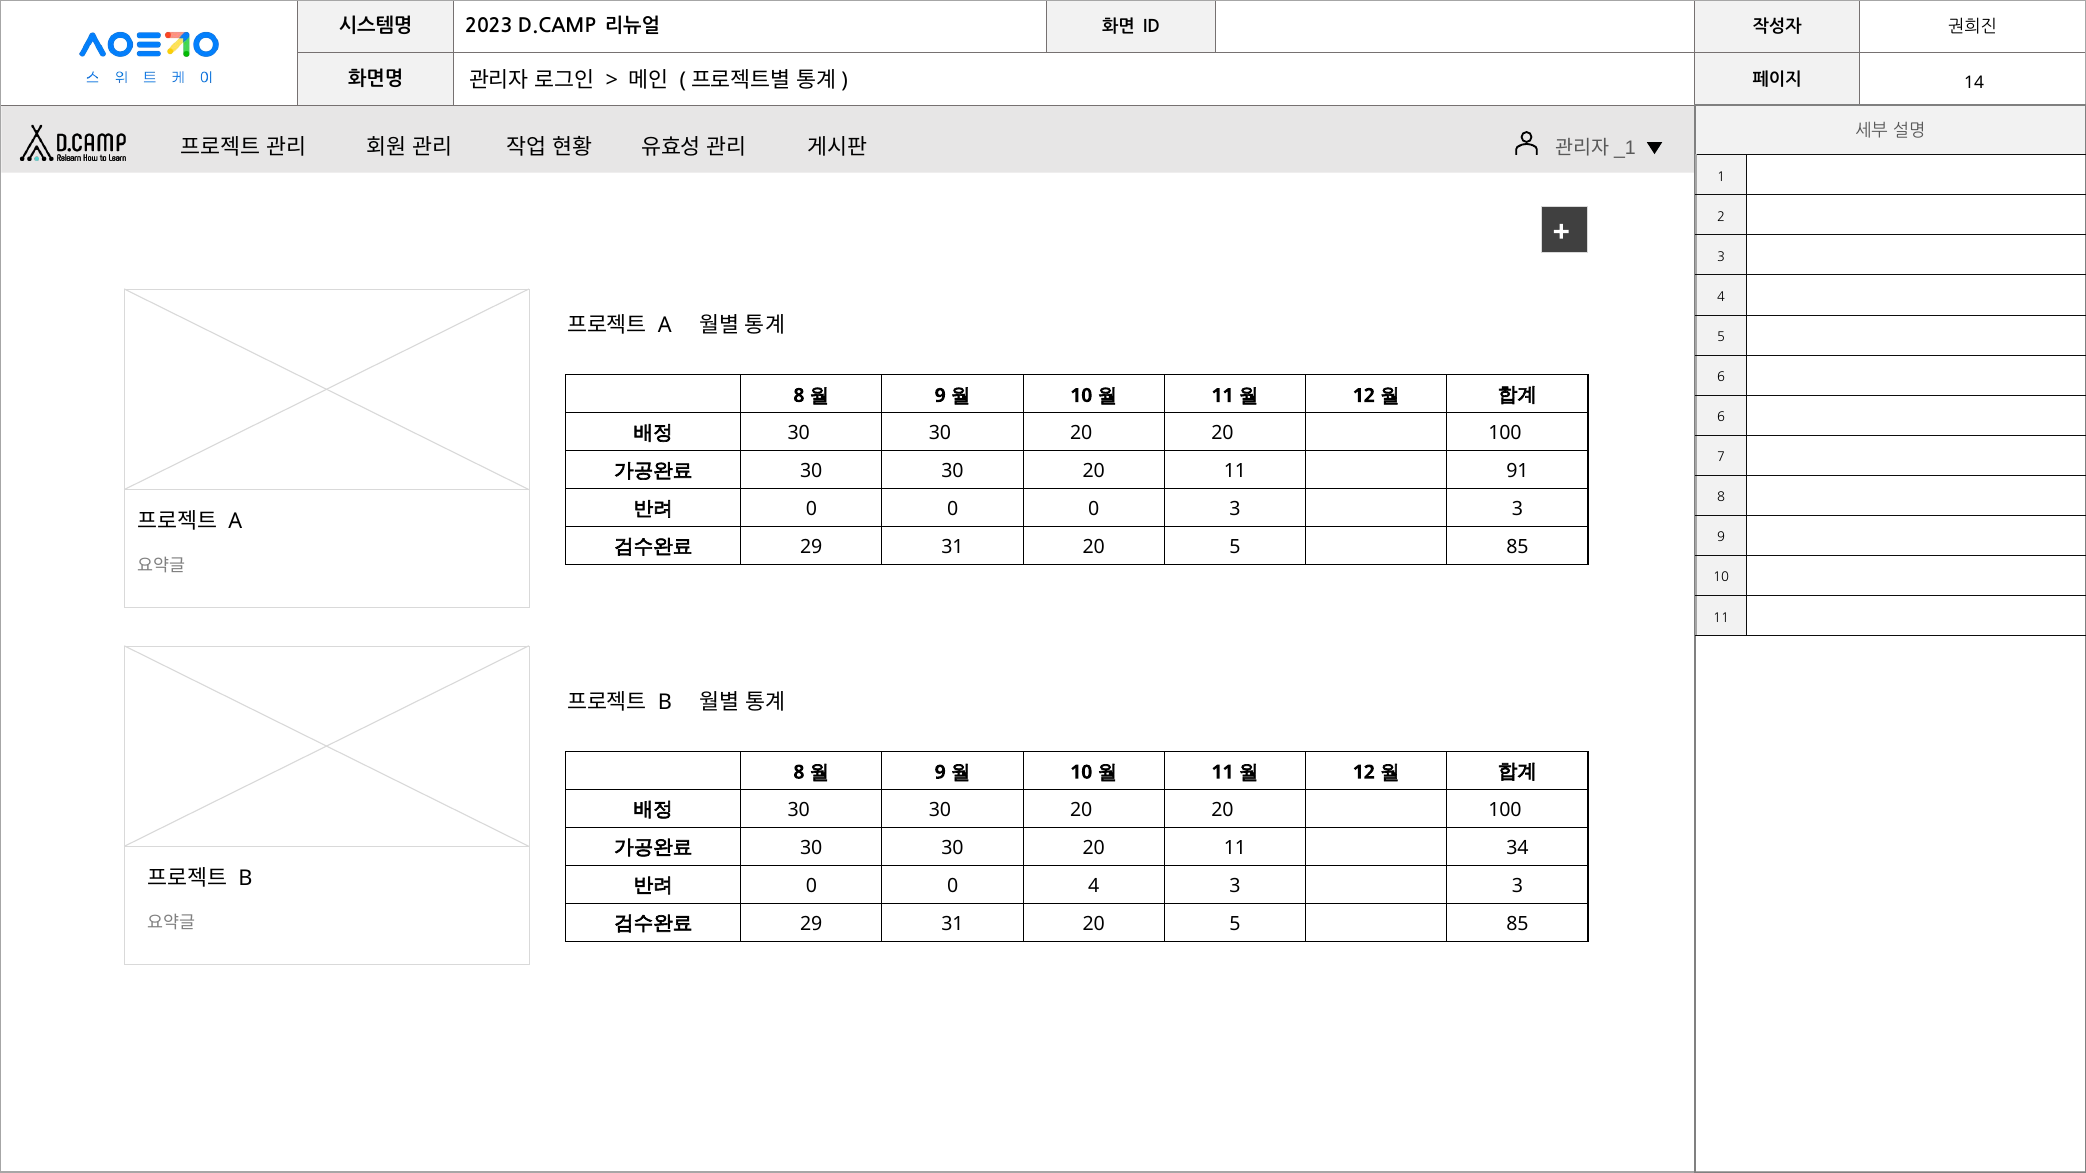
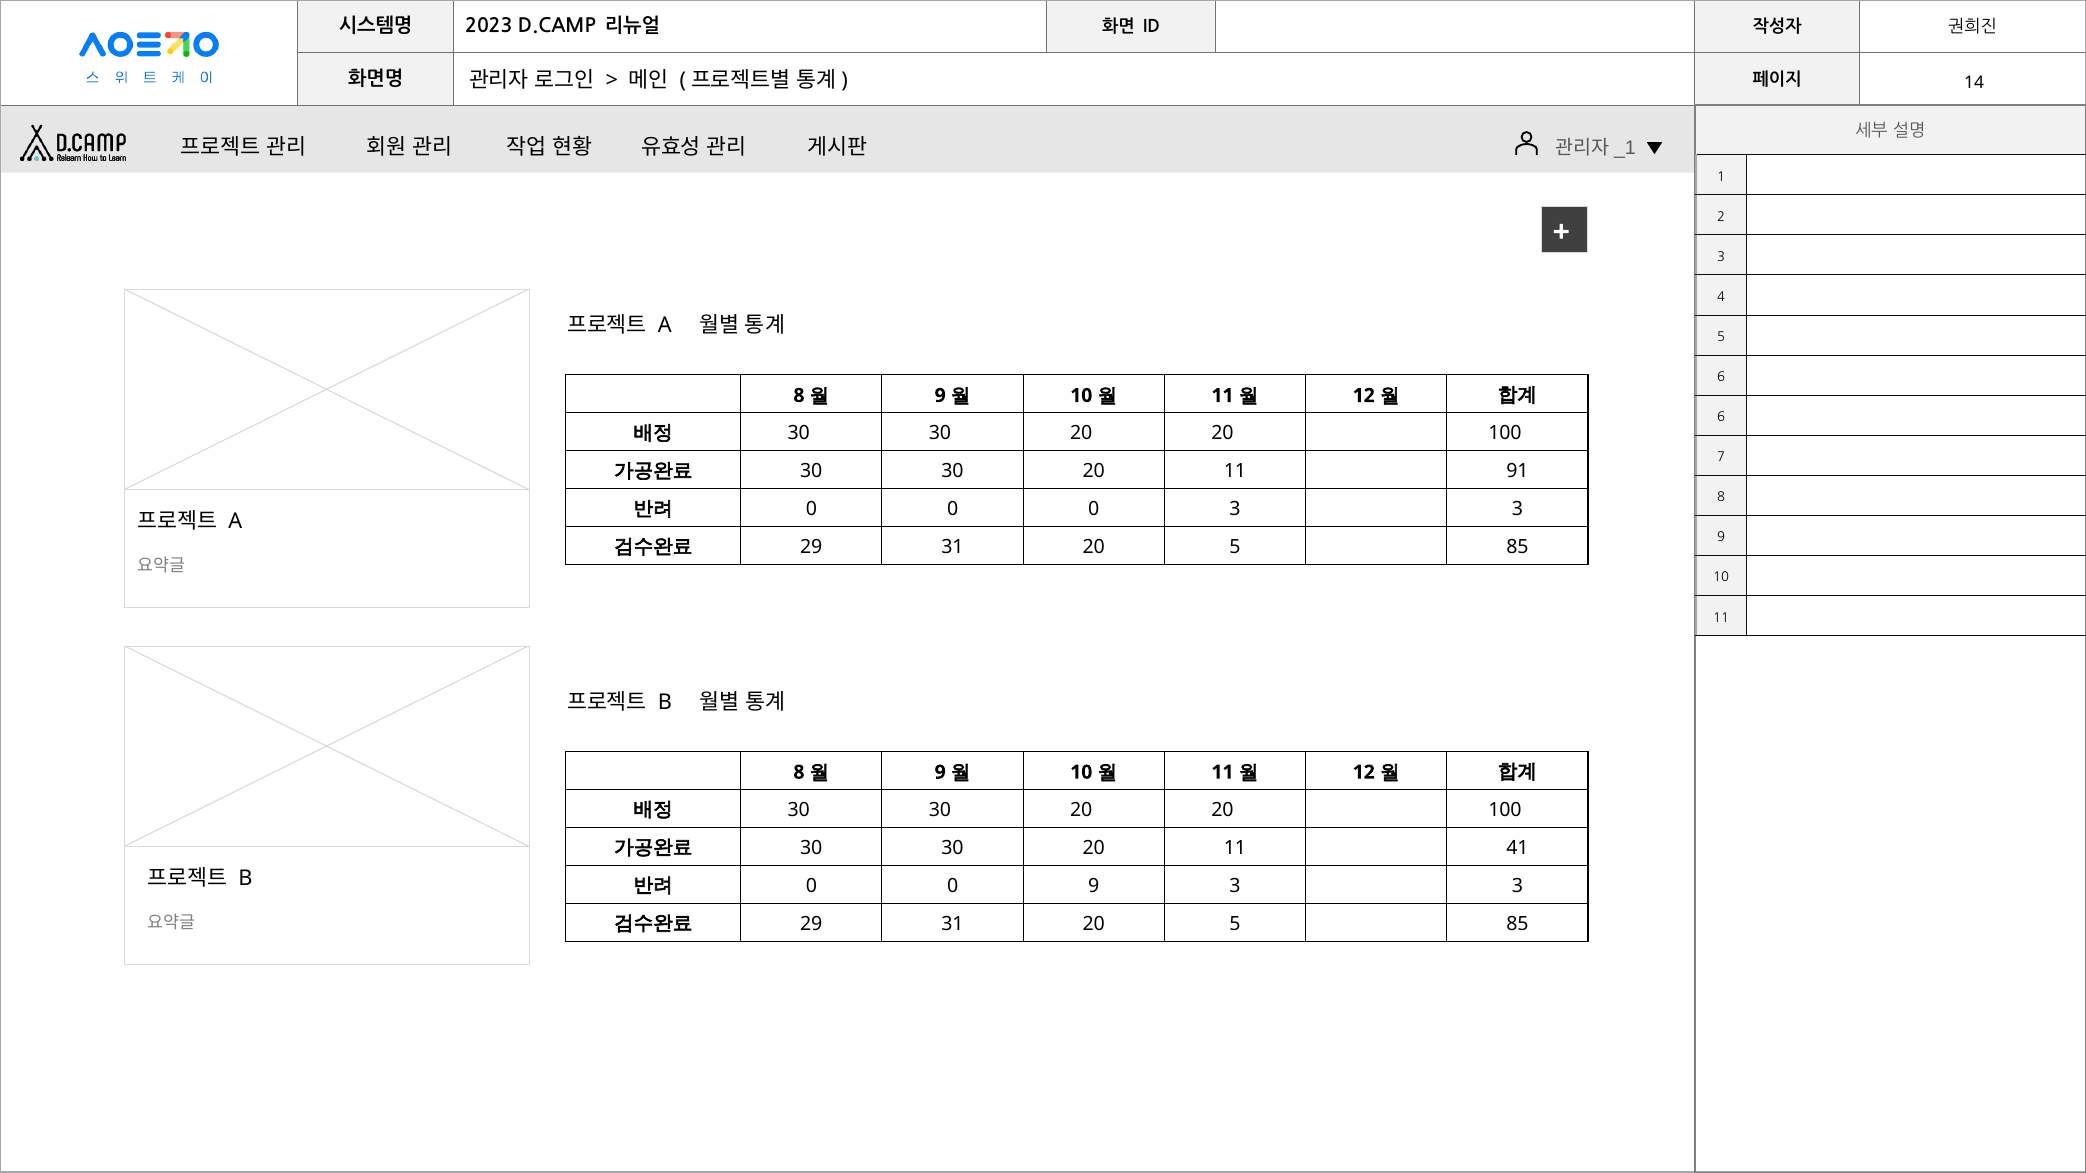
34: 34 -> 41
0 4: 4 -> 9
